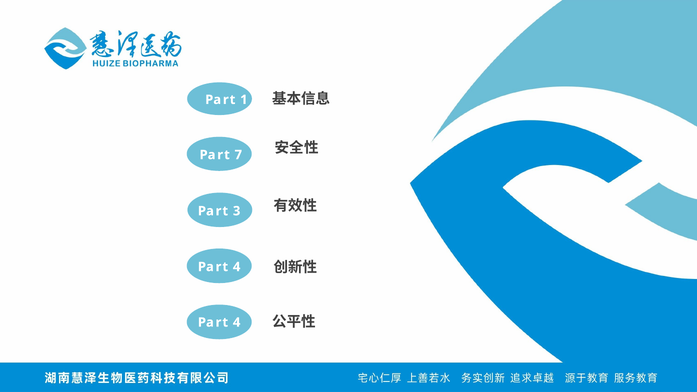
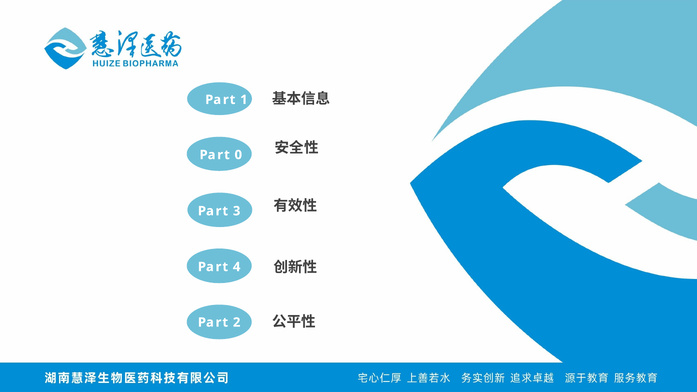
7: 7 -> 0
4 at (237, 322): 4 -> 2
